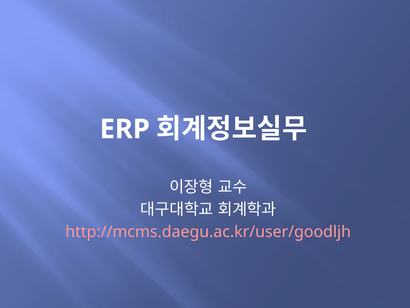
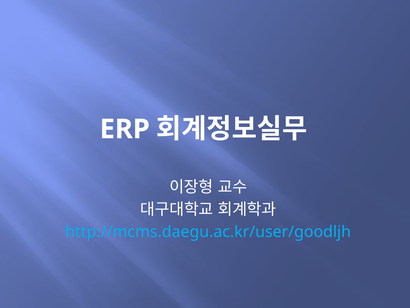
http://mcms.daegu.ac.kr/user/goodljh colour: pink -> light blue
